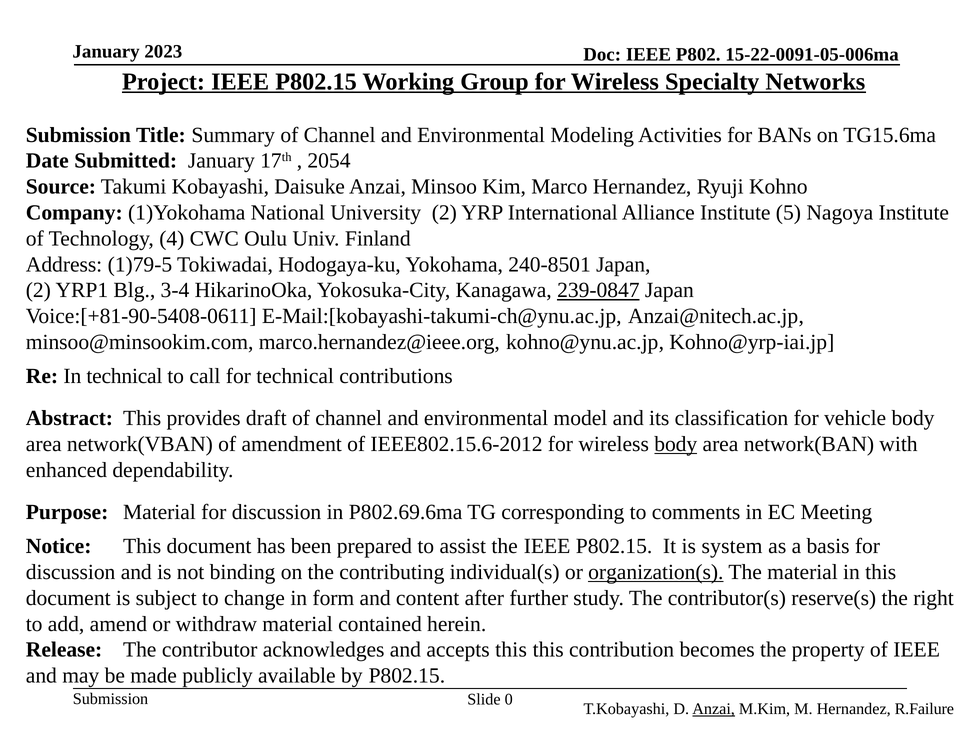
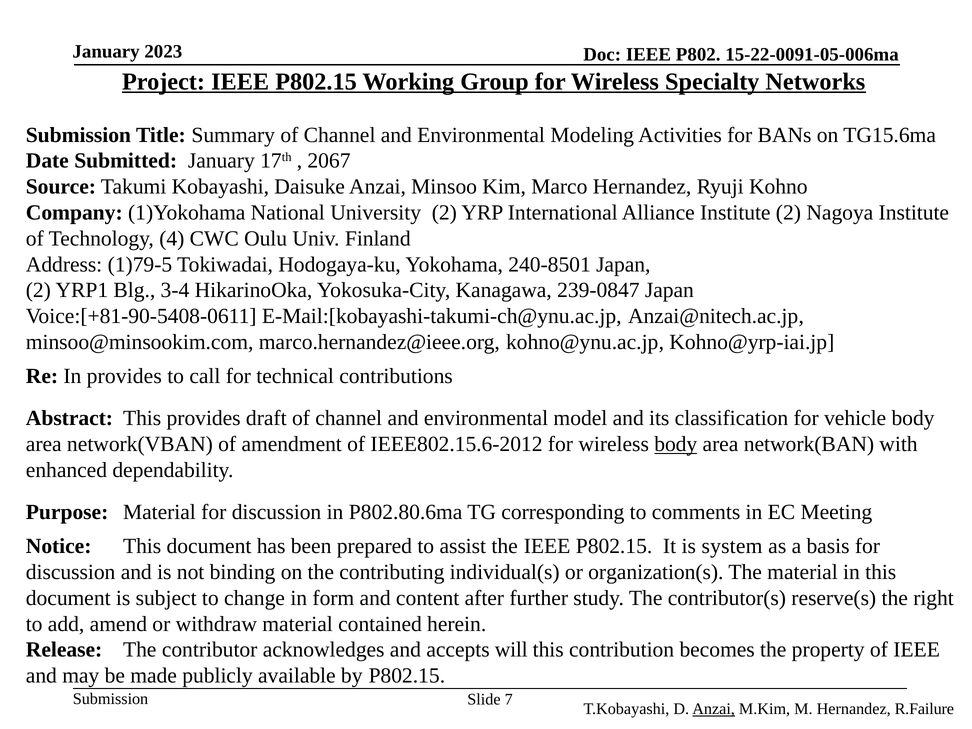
2054: 2054 -> 2067
Institute 5: 5 -> 2
239-0847 underline: present -> none
In technical: technical -> provides
P802.69.6ma: P802.69.6ma -> P802.80.6ma
organization(s underline: present -> none
accepts this: this -> will
0: 0 -> 7
